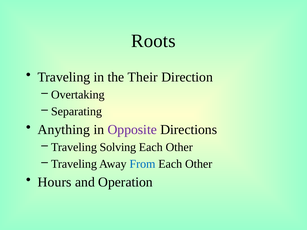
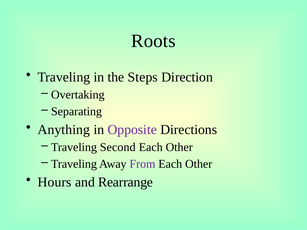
Their: Their -> Steps
Solving: Solving -> Second
From colour: blue -> purple
Operation: Operation -> Rearrange
